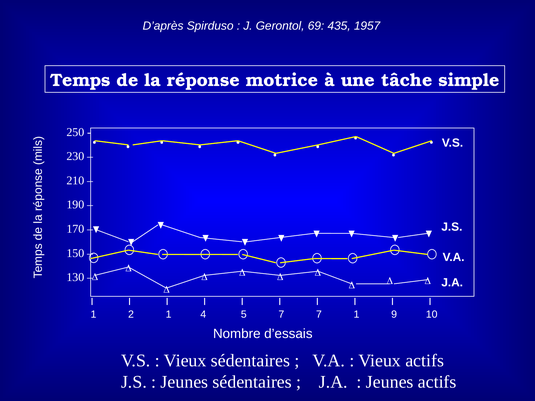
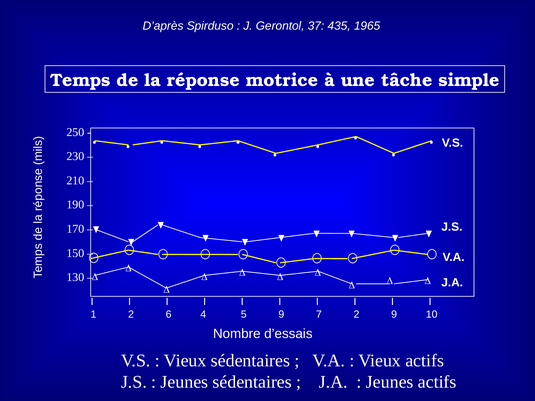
69: 69 -> 37
1957: 1957 -> 1965
2 1: 1 -> 6
5 7: 7 -> 9
7 1: 1 -> 2
